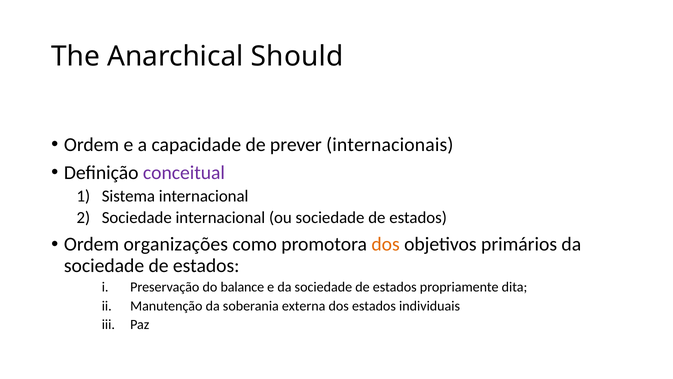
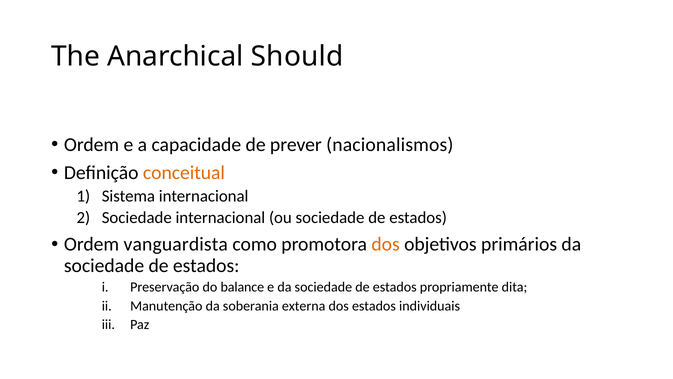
internacionais: internacionais -> nacionalismos
conceitual colour: purple -> orange
organizações: organizações -> vanguardista
